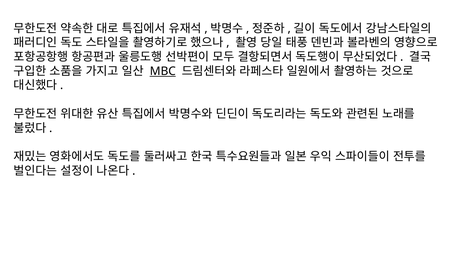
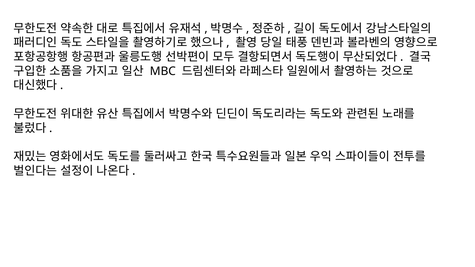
MBC underline: present -> none
